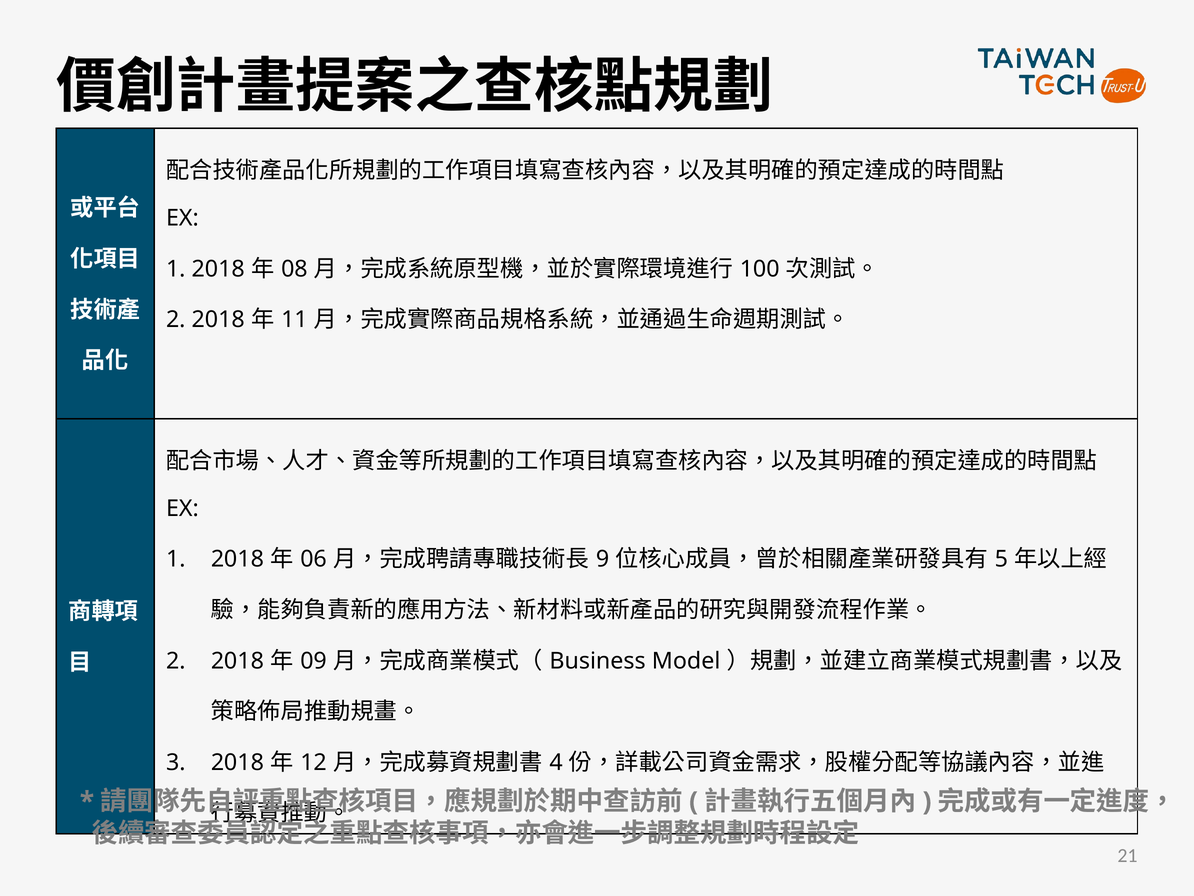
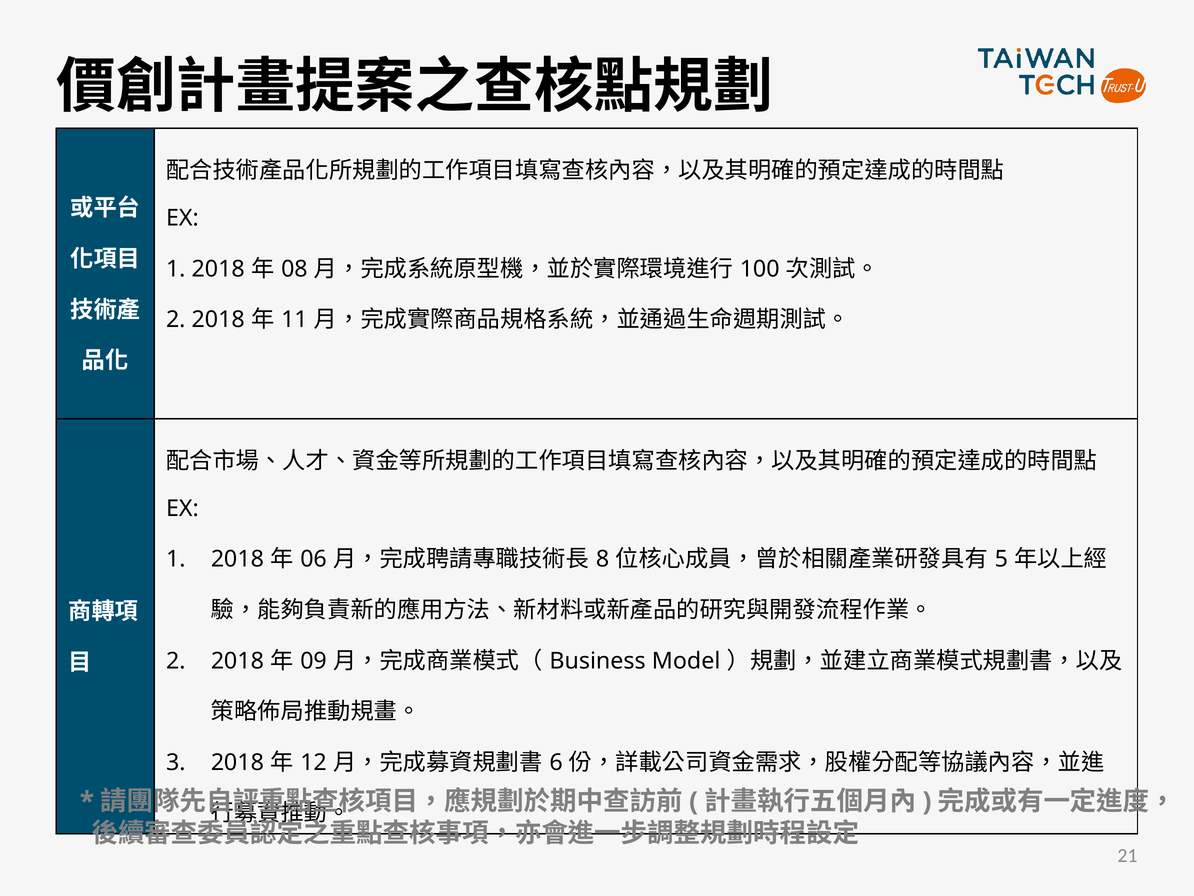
9: 9 -> 8
4: 4 -> 6
